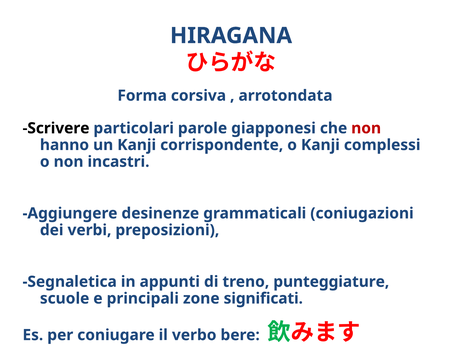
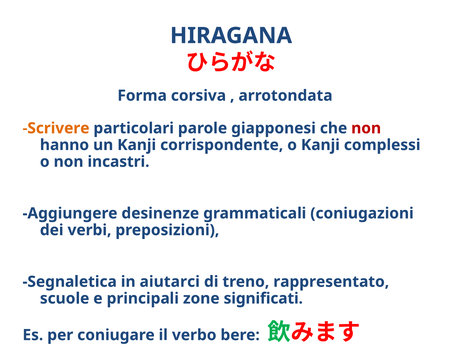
Scrivere colour: black -> orange
appunti: appunti -> aiutarci
punteggiature: punteggiature -> rappresentato
